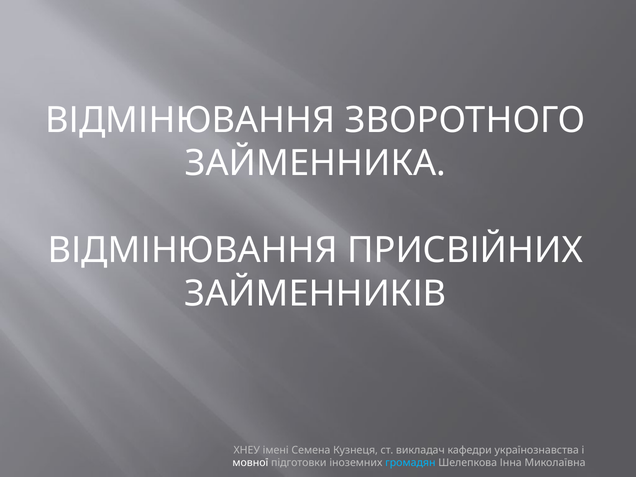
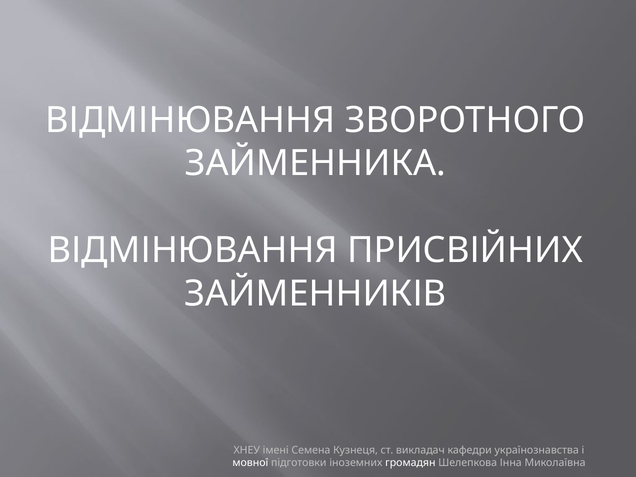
громадян colour: light blue -> white
